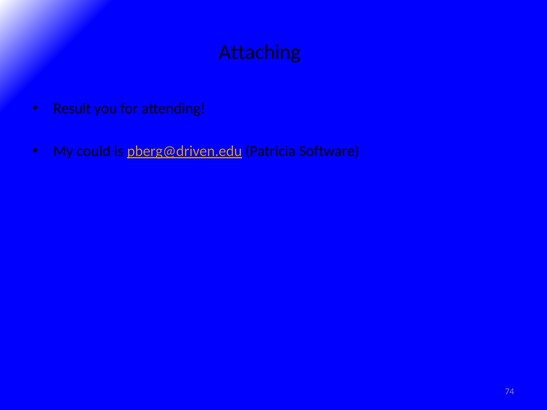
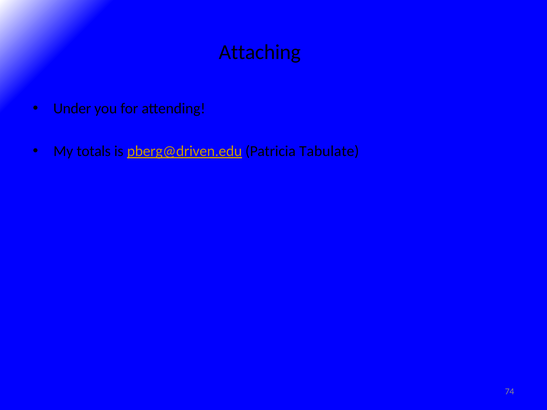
Result: Result -> Under
could: could -> totals
Software: Software -> Tabulate
